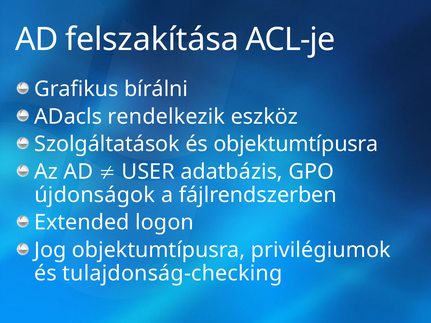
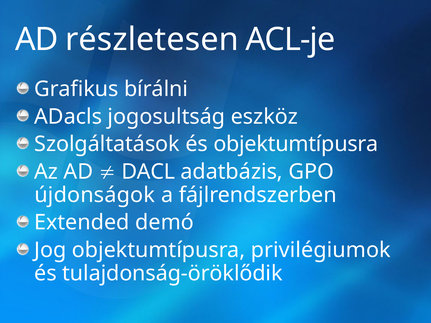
felszakítása: felszakítása -> részletesen
rendelkezik: rendelkezik -> jogosultság
USER: USER -> DACL
logon: logon -> demó
tulajdonság-checking: tulajdonság-checking -> tulajdonság-öröklődik
